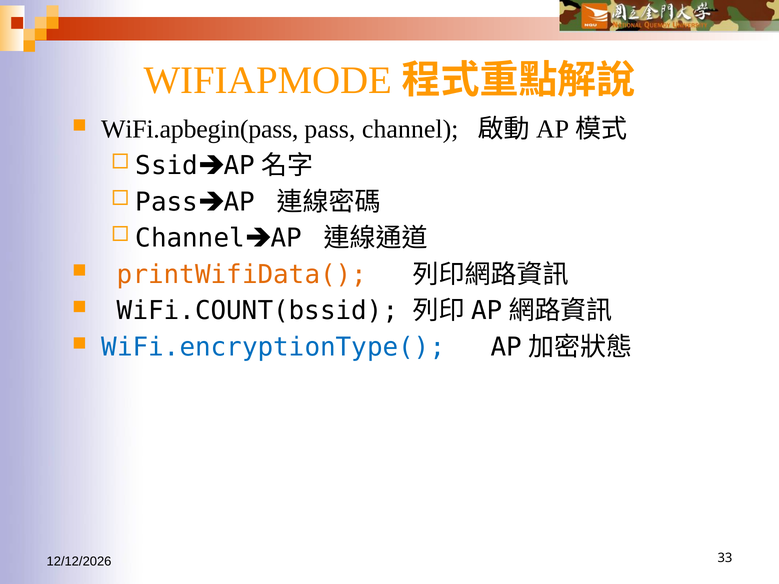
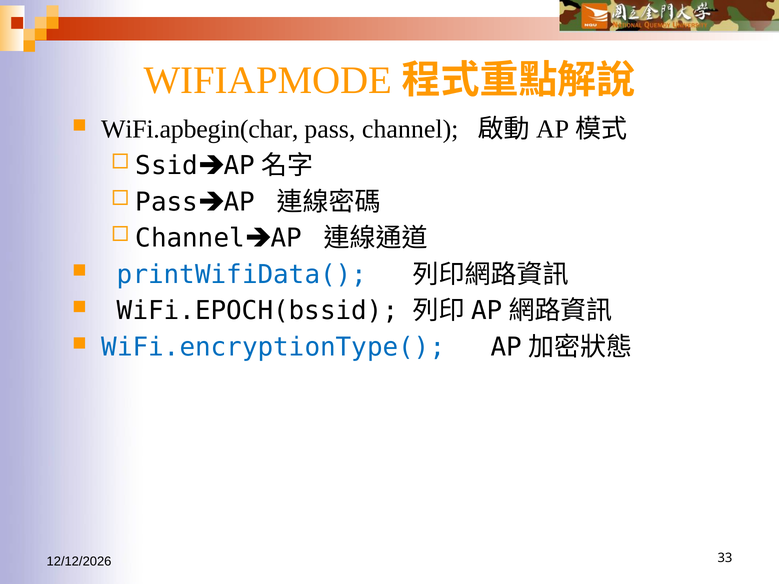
WiFi.apbegin(pass: WiFi.apbegin(pass -> WiFi.apbegin(char
printWifiData( colour: orange -> blue
WiFi.COUNT(bssid: WiFi.COUNT(bssid -> WiFi.EPOCH(bssid
